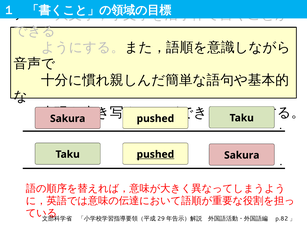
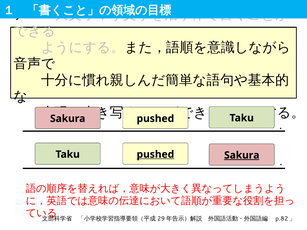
Sakura at (242, 155) underline: none -> present
